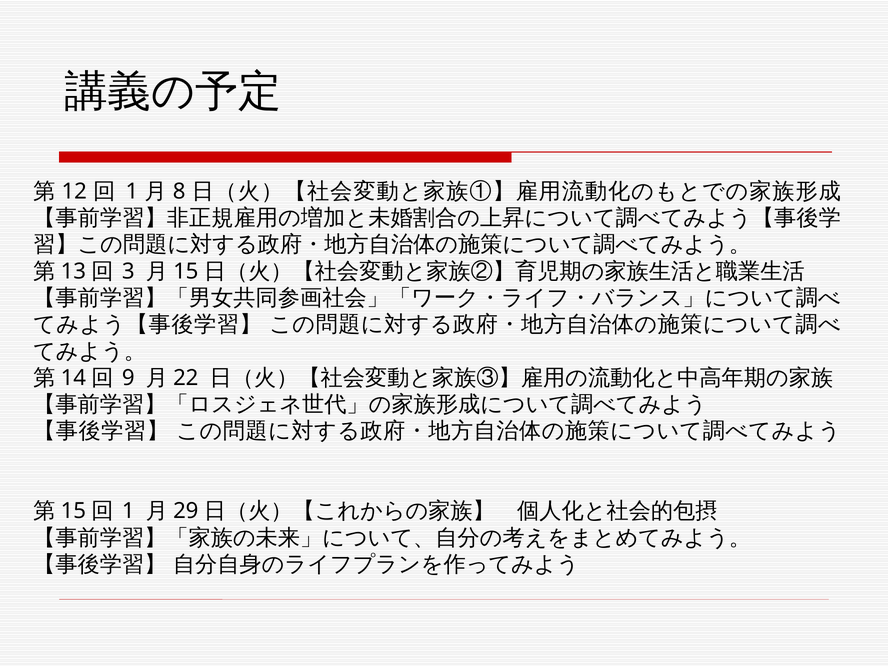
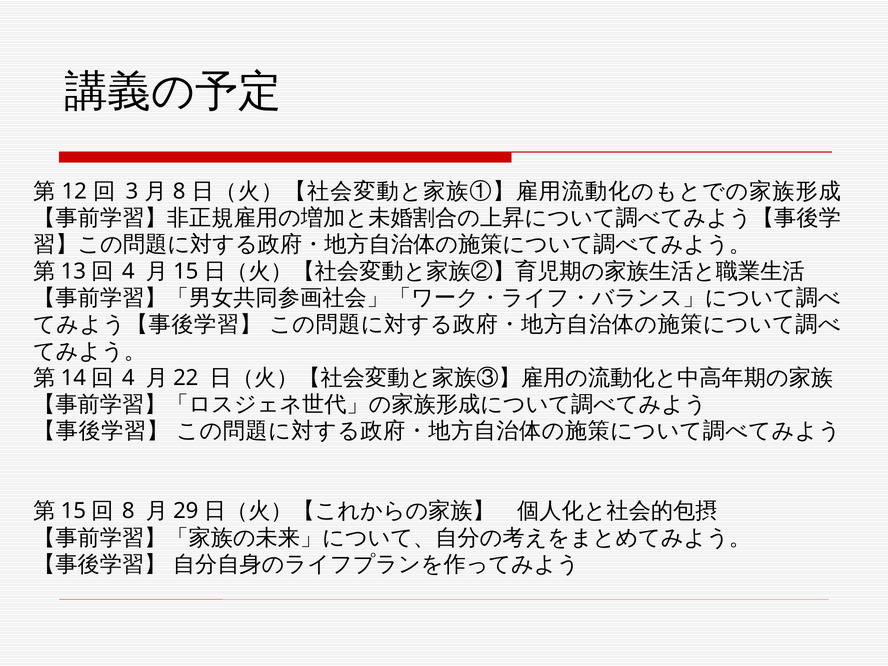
1 at (132, 191): 1 -> 3
3 at (128, 271): 3 -> 4
9 at (128, 378): 9 -> 4
1 at (128, 511): 1 -> 8
